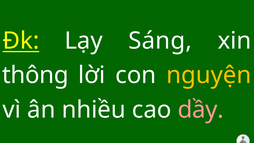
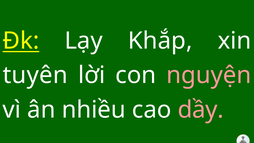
Sáng: Sáng -> Khắp
thông: thông -> tuyên
nguyện colour: yellow -> pink
